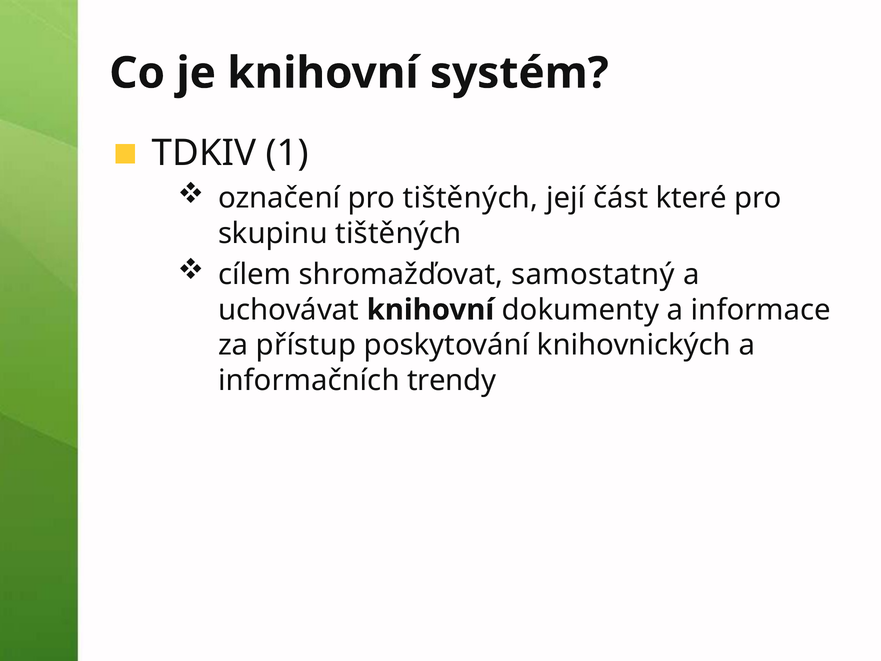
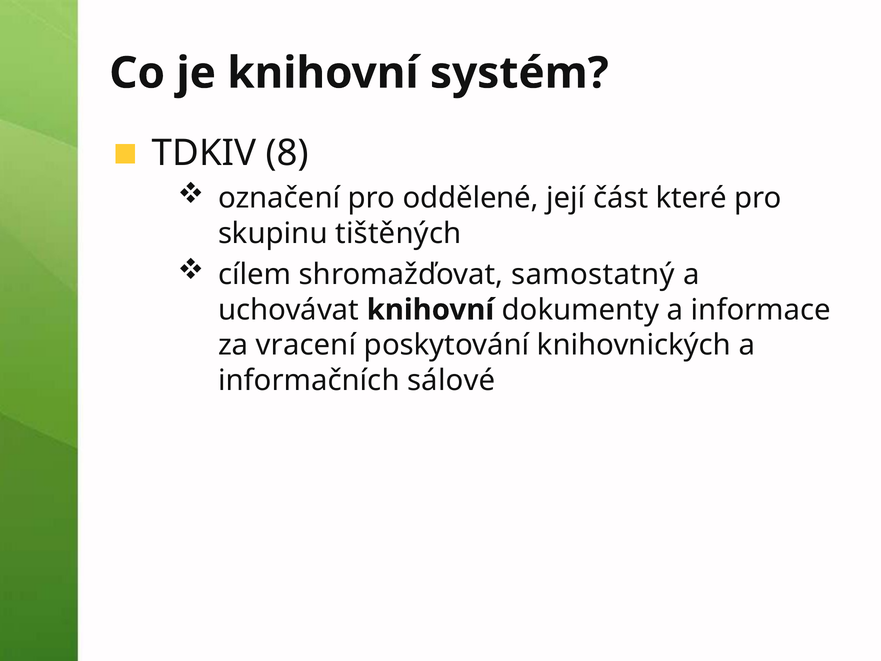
1: 1 -> 8
pro tištěných: tištěných -> oddělené
přístup: přístup -> vracení
trendy: trendy -> sálové
